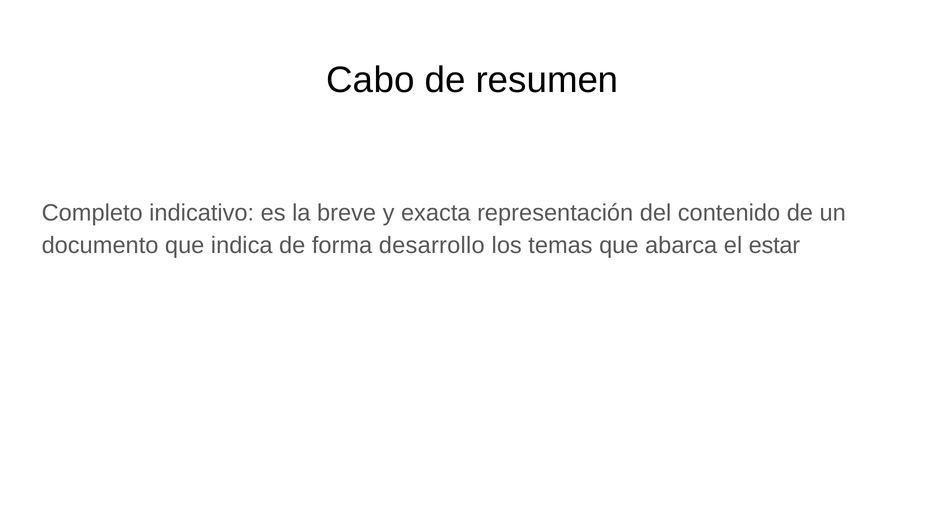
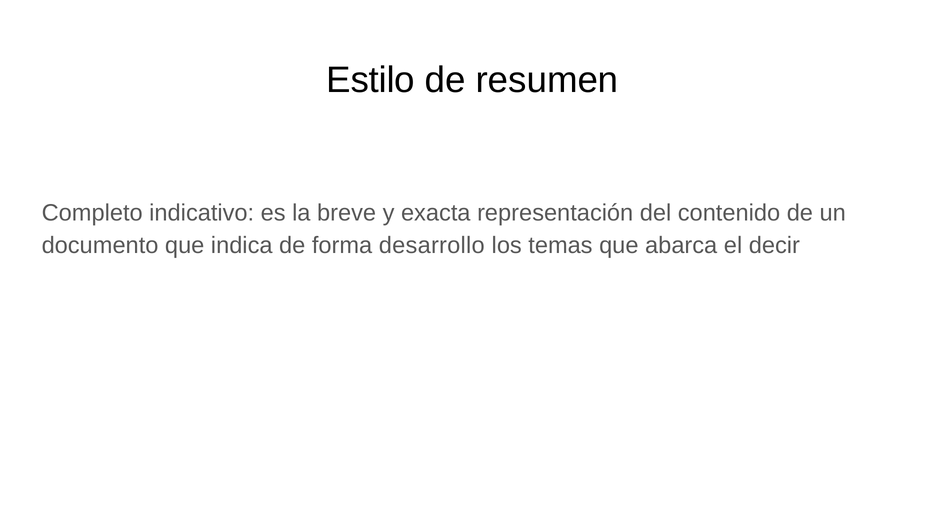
Cabo: Cabo -> Estilo
estar: estar -> decir
